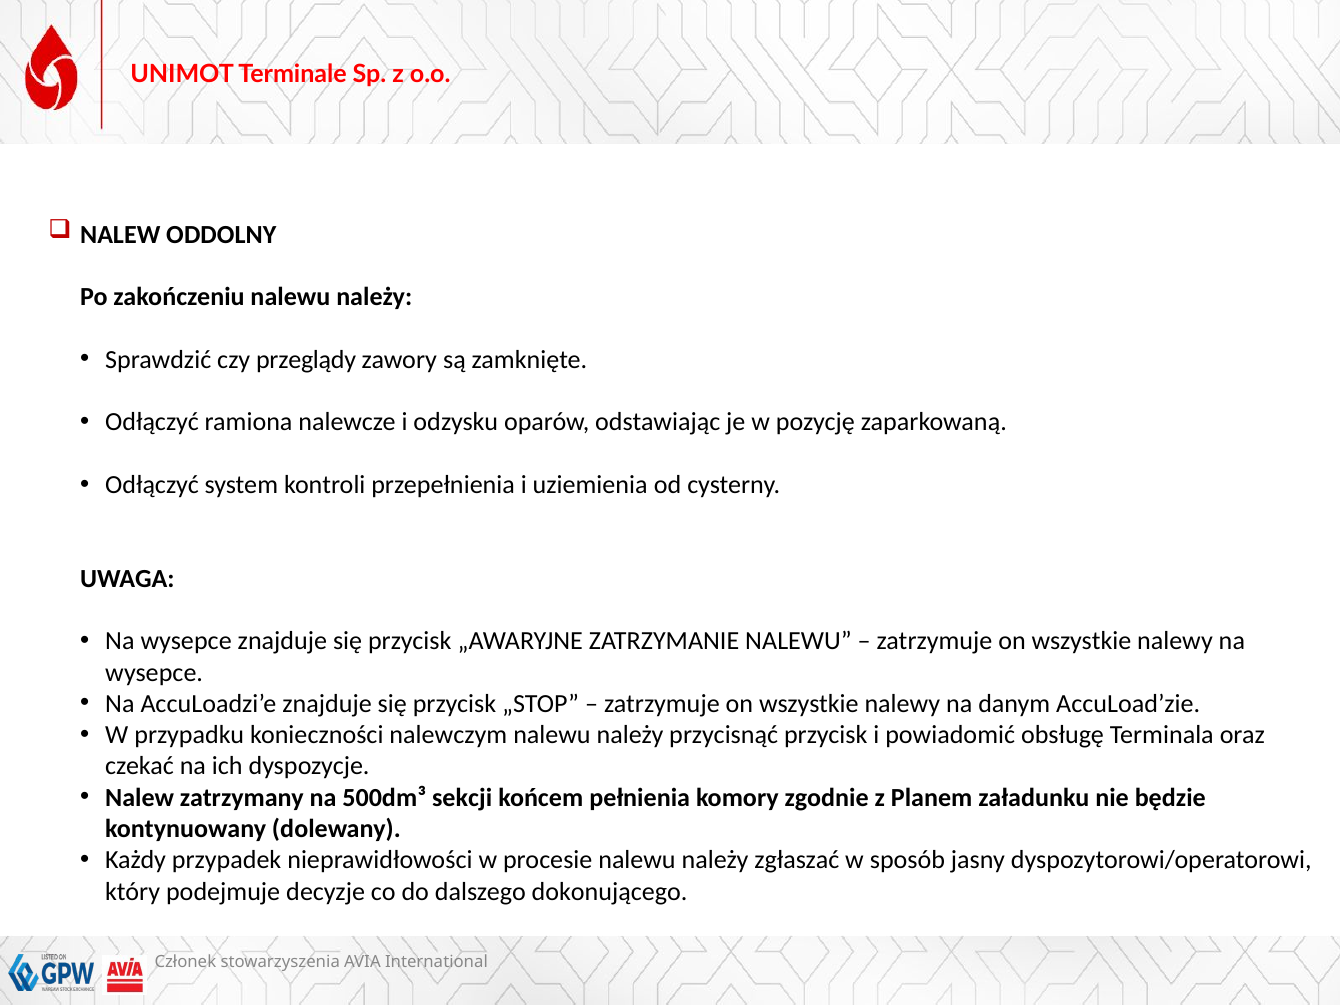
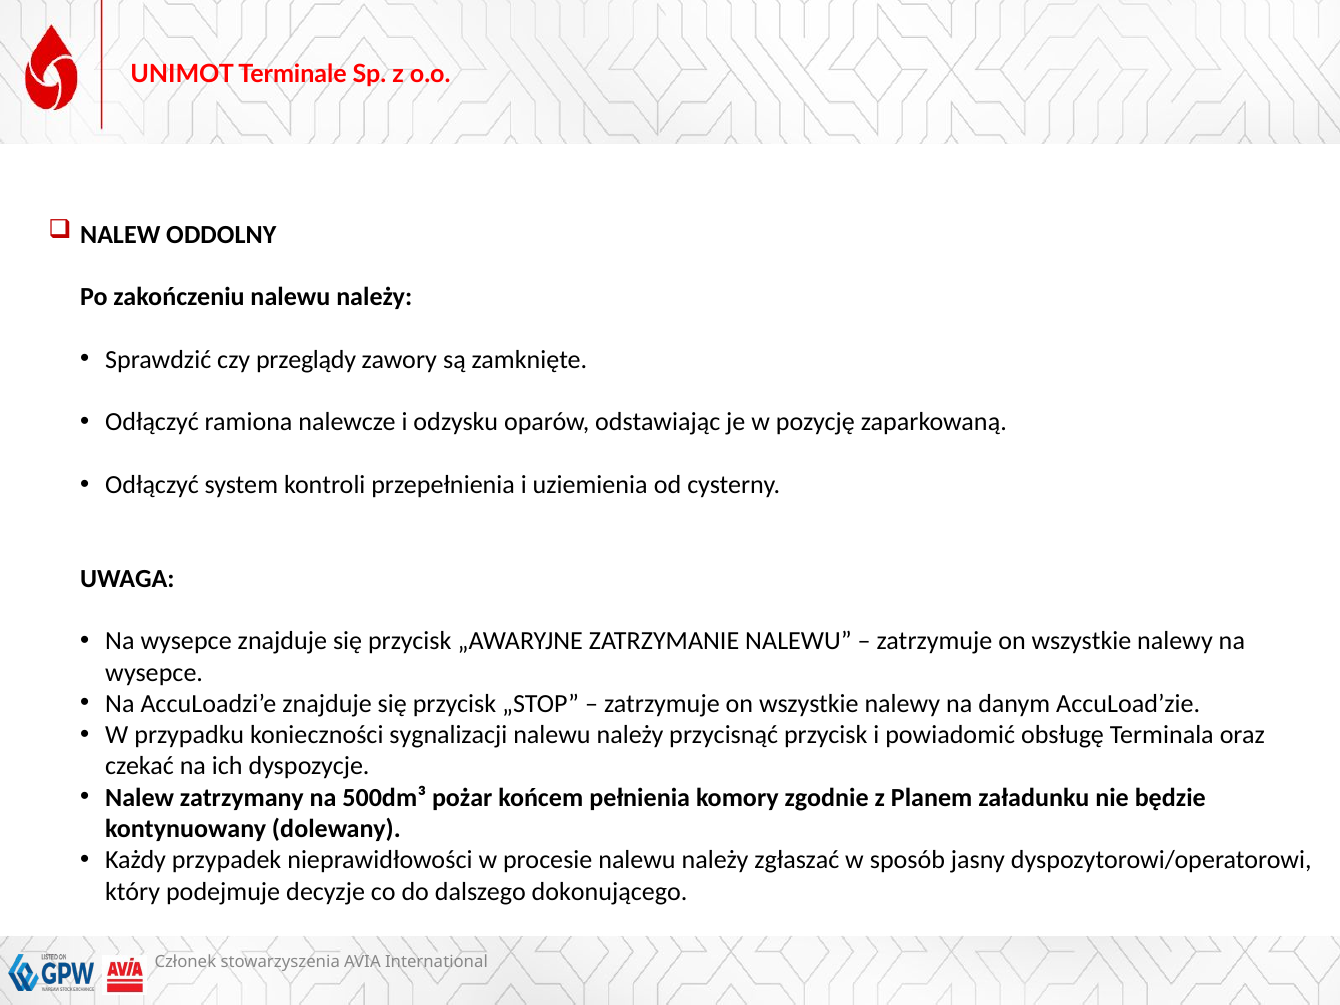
nalewczym: nalewczym -> sygnalizacji
sekcji: sekcji -> pożar
